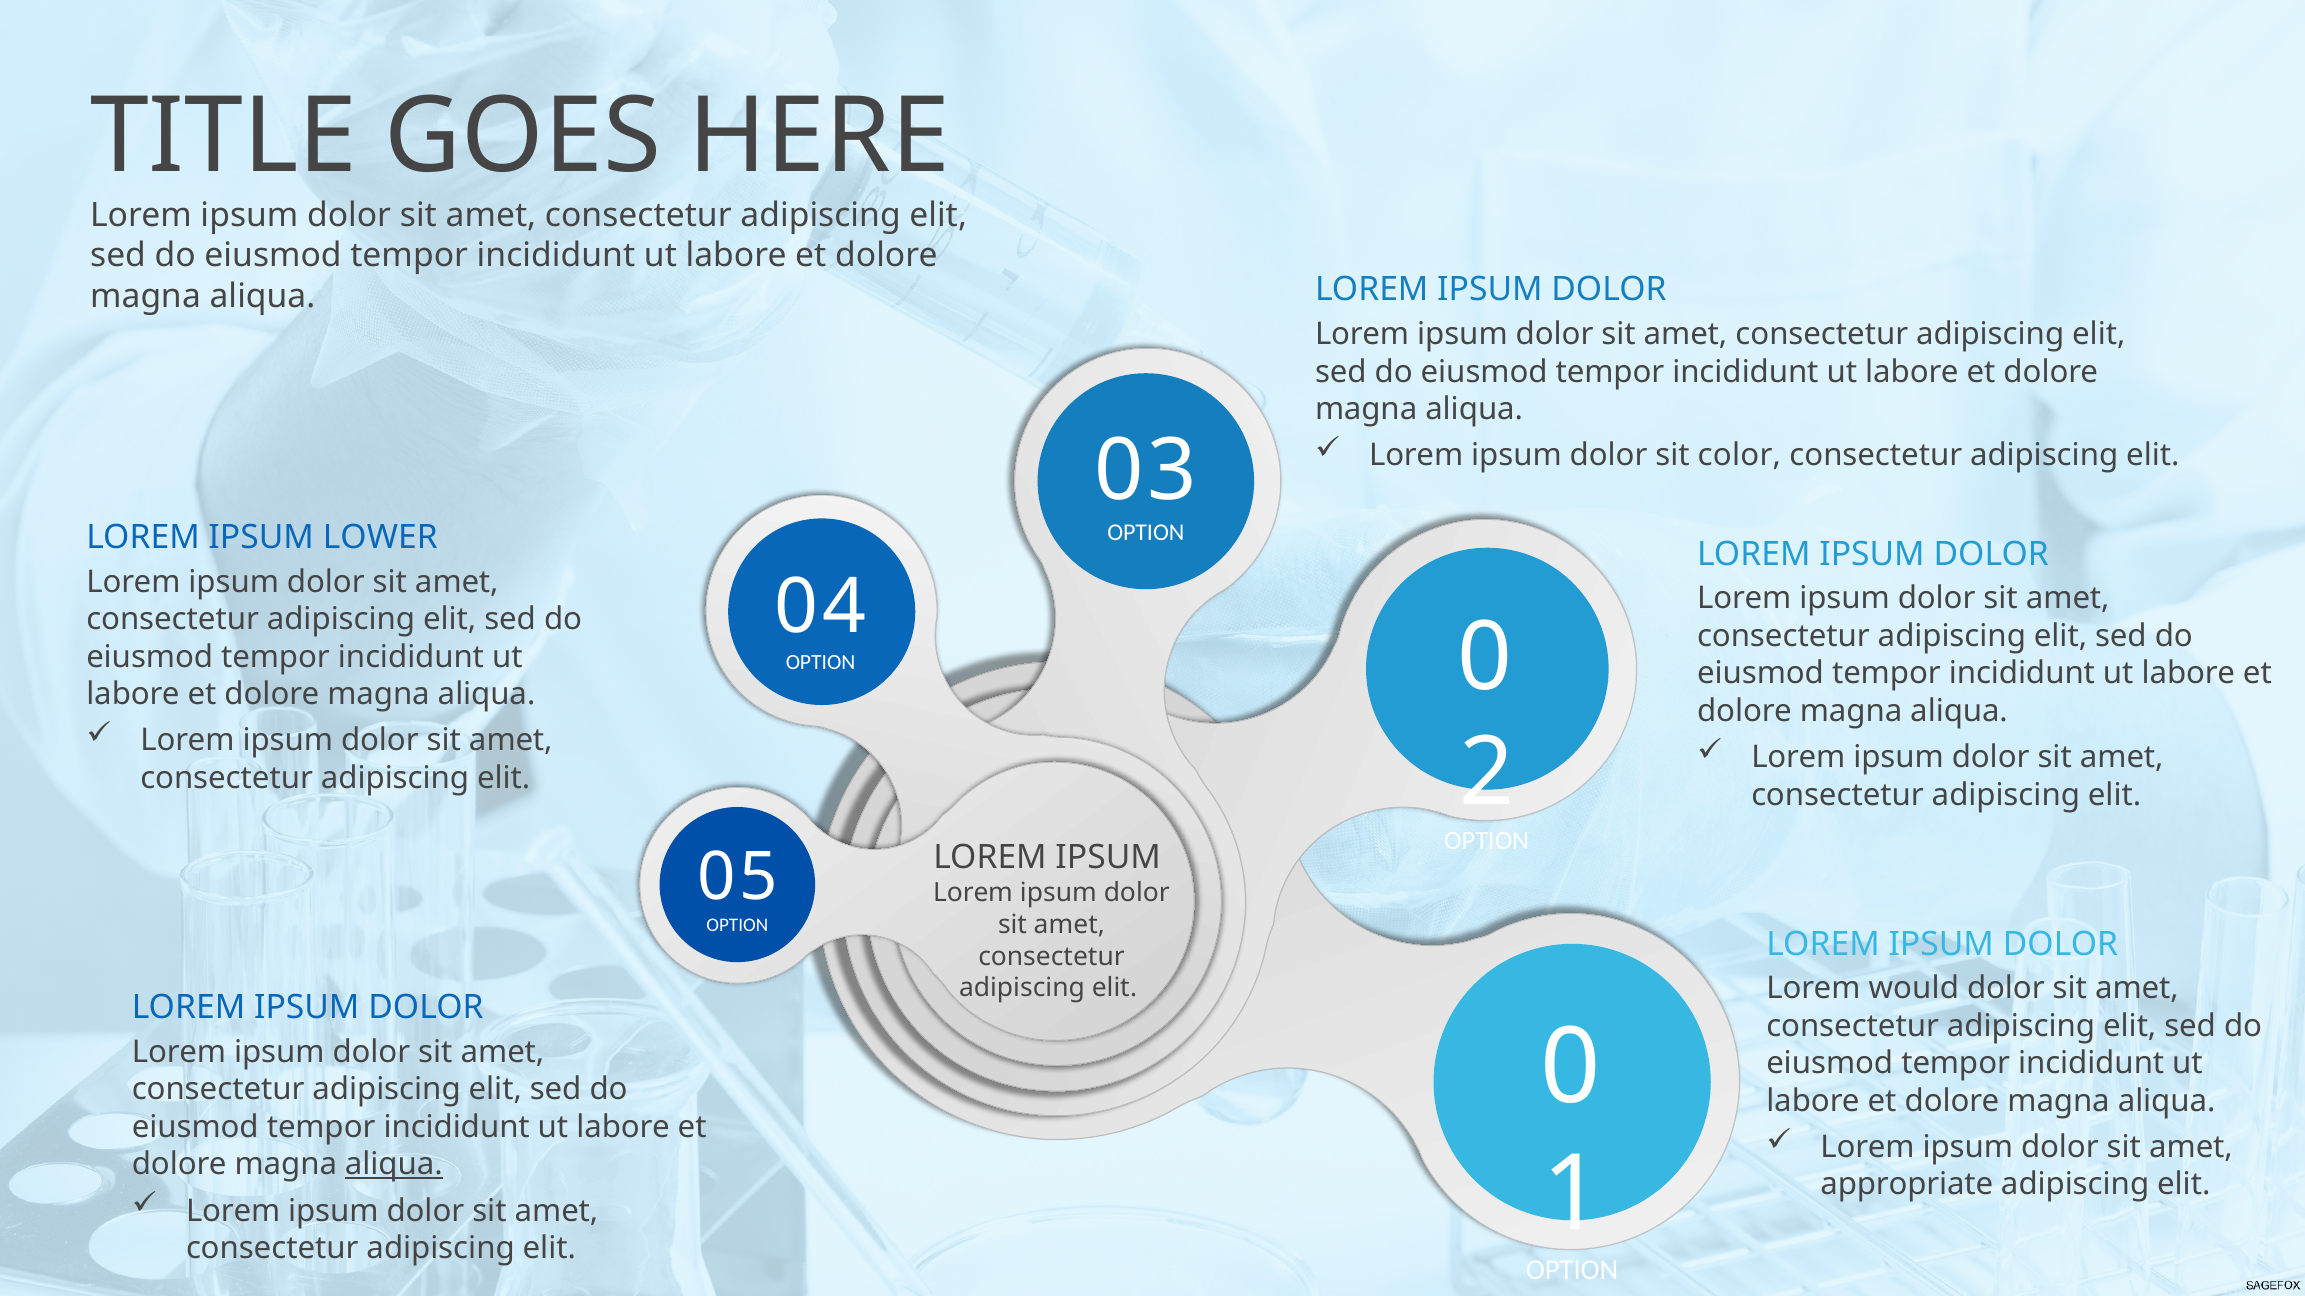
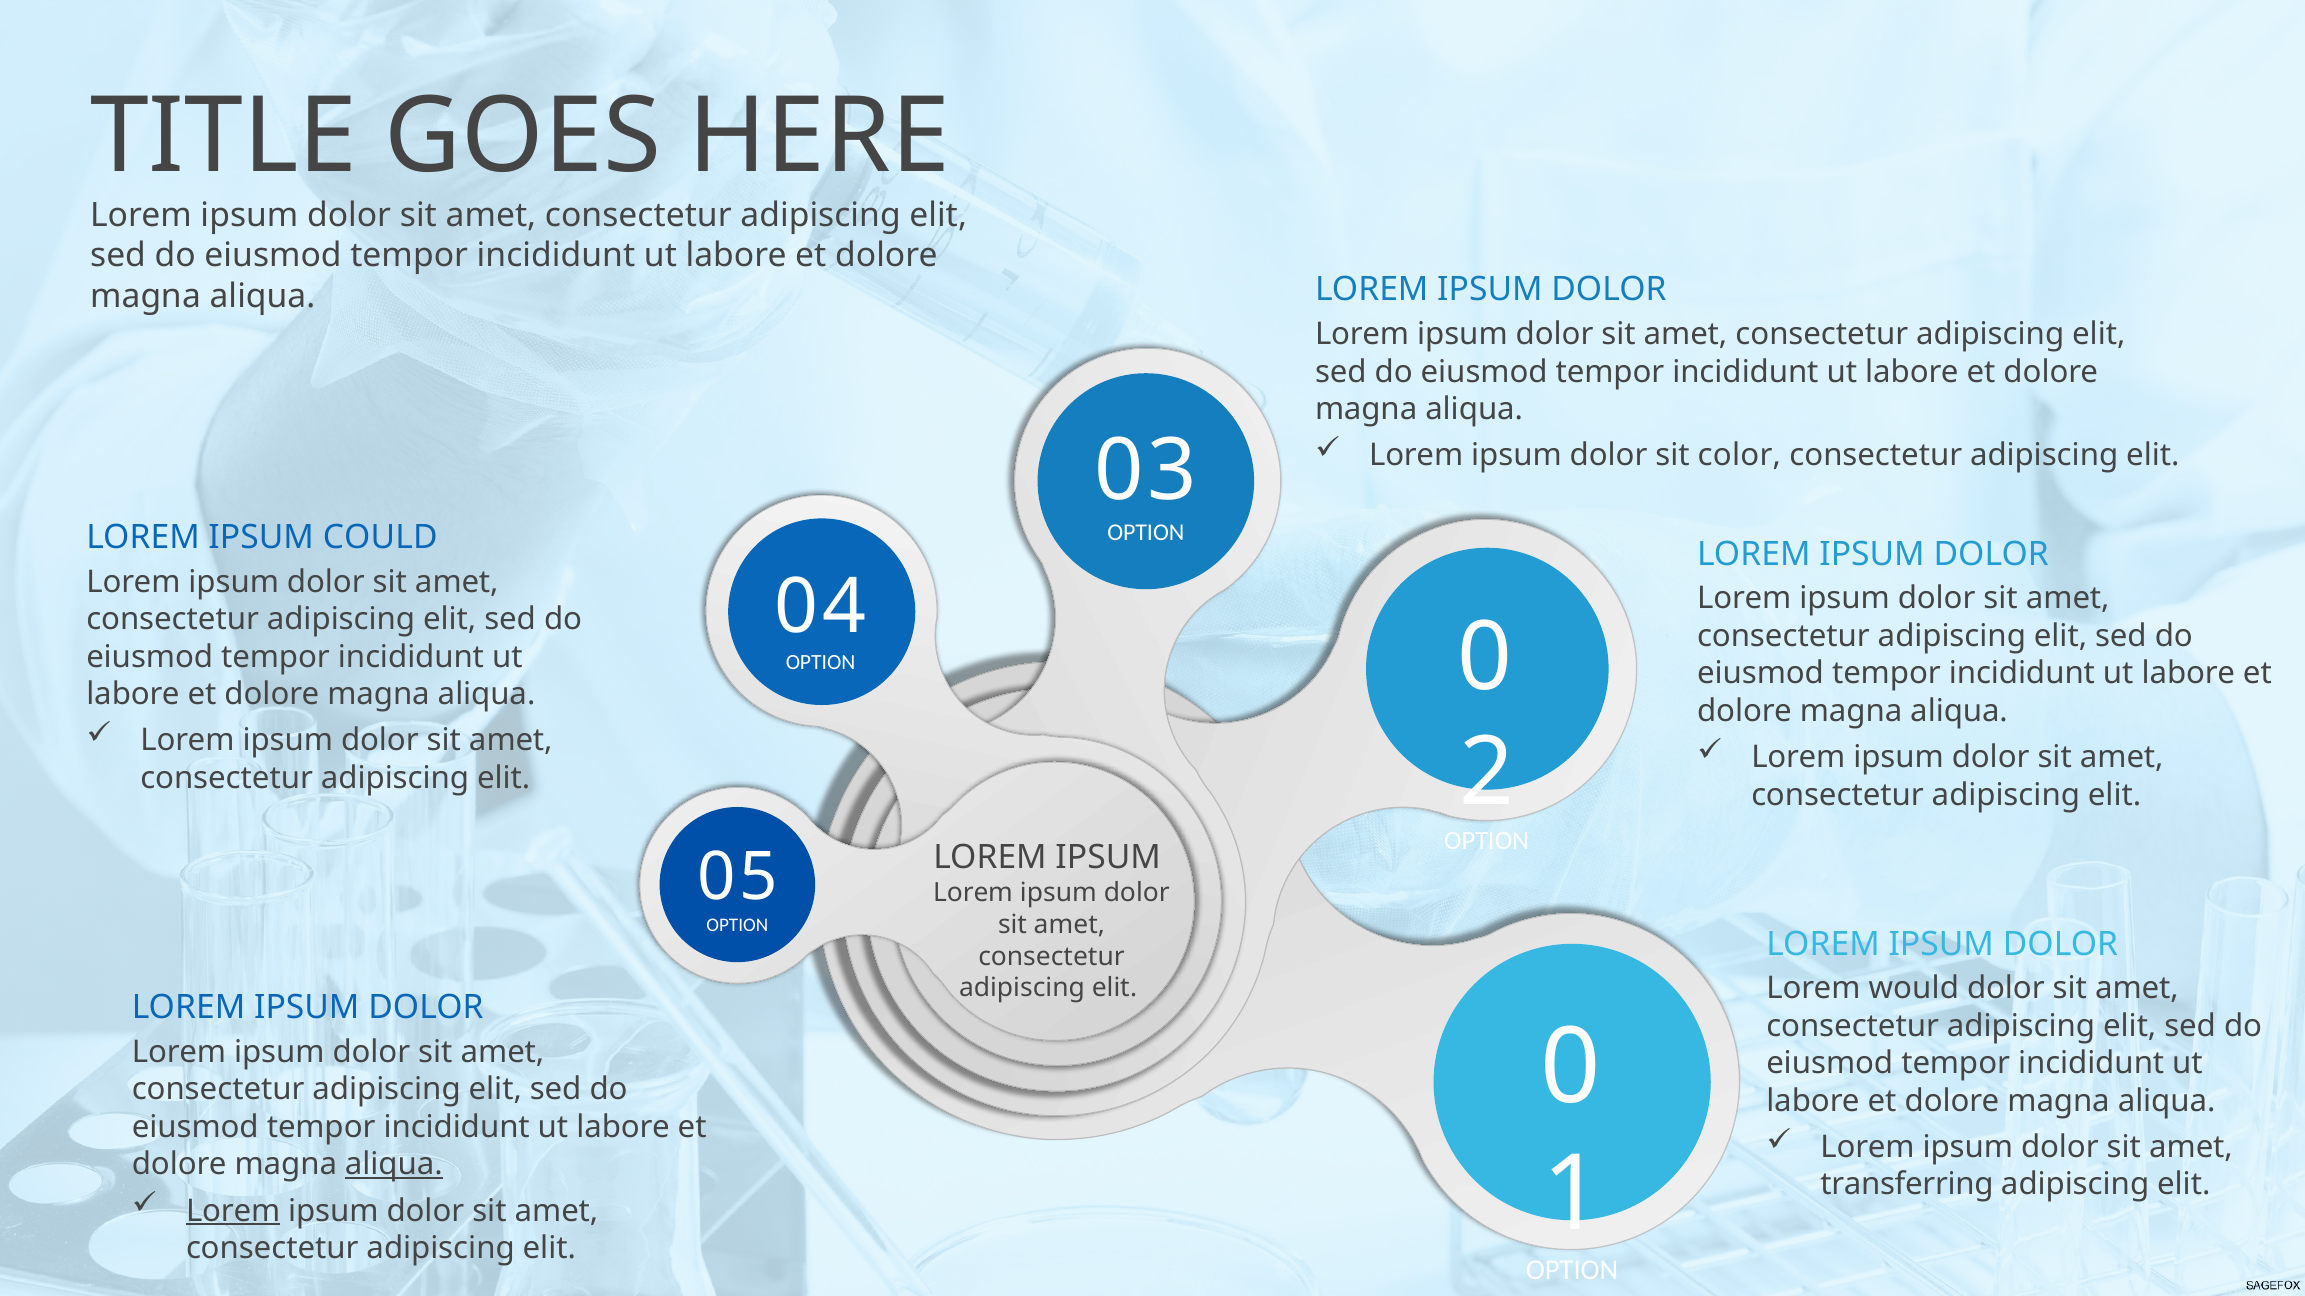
LOWER: LOWER -> COULD
appropriate: appropriate -> transferring
Lorem at (233, 1211) underline: none -> present
